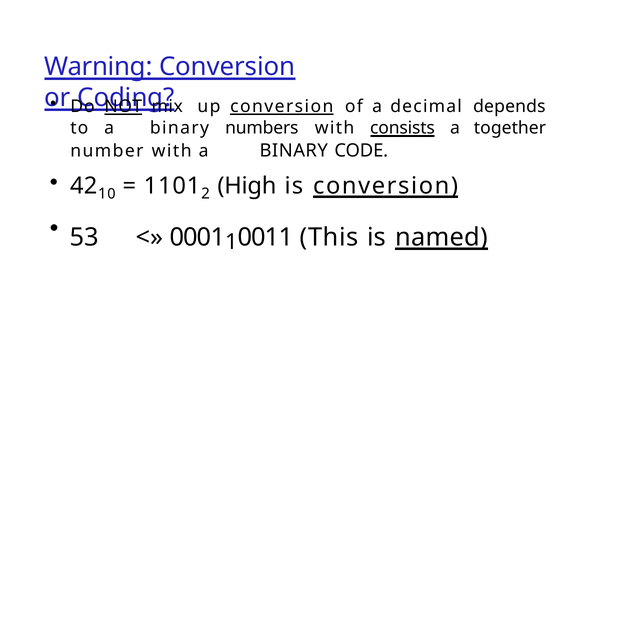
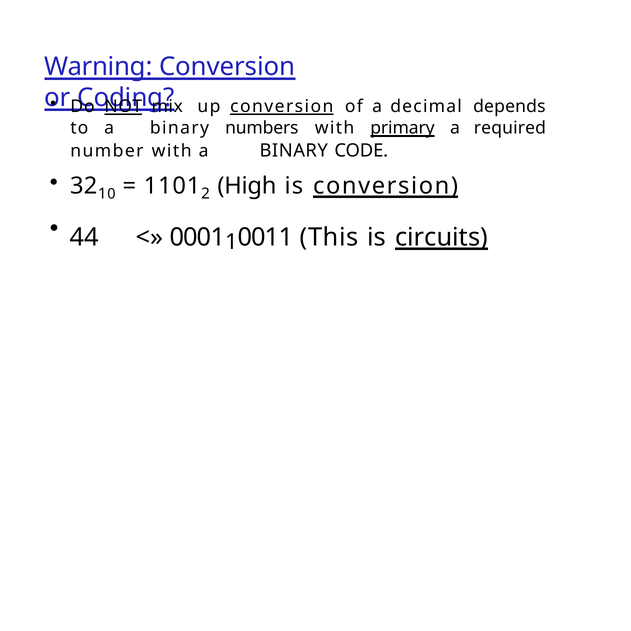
consists: consists -> primary
together: together -> required
42: 42 -> 32
53: 53 -> 44
named: named -> circuits
